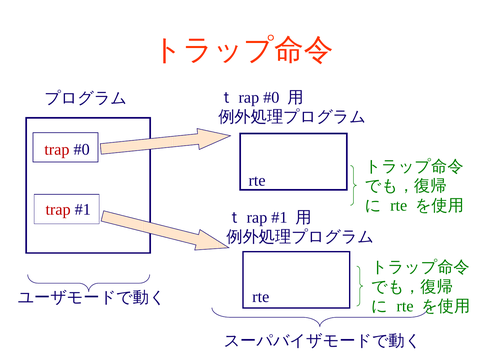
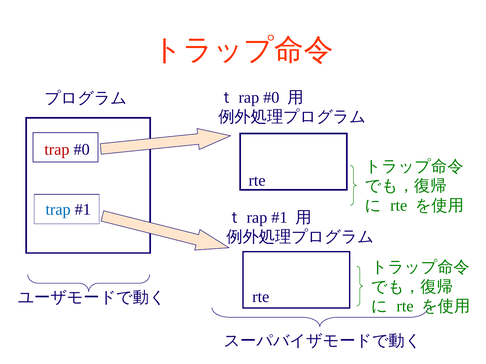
trap at (58, 210) colour: red -> blue
